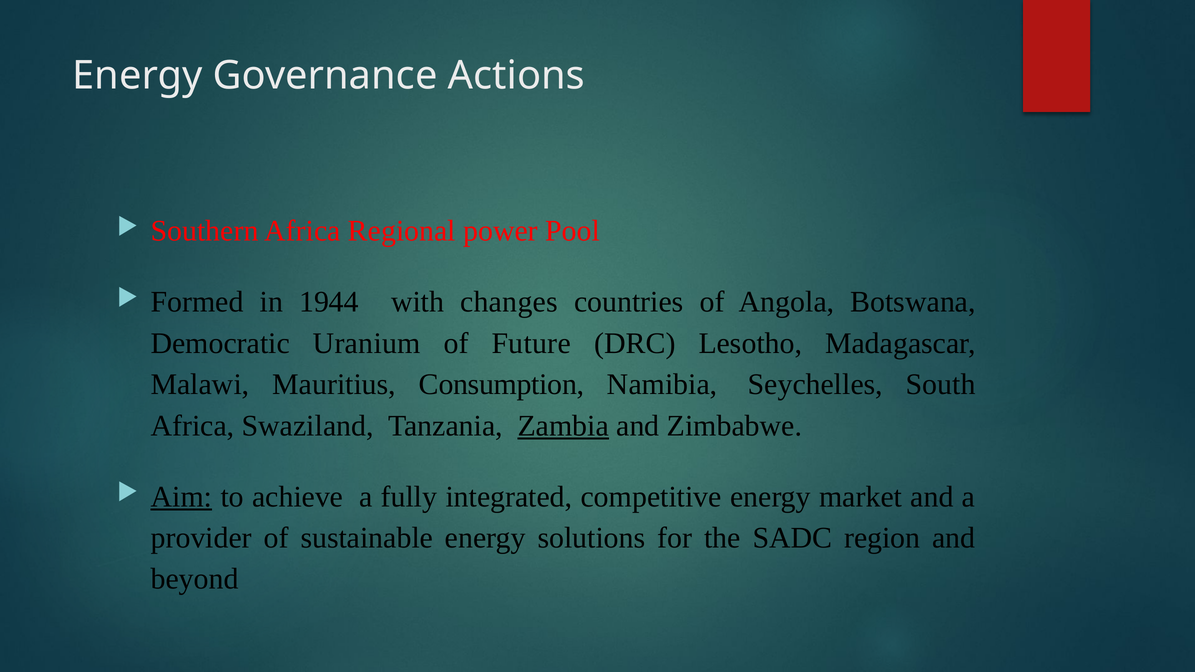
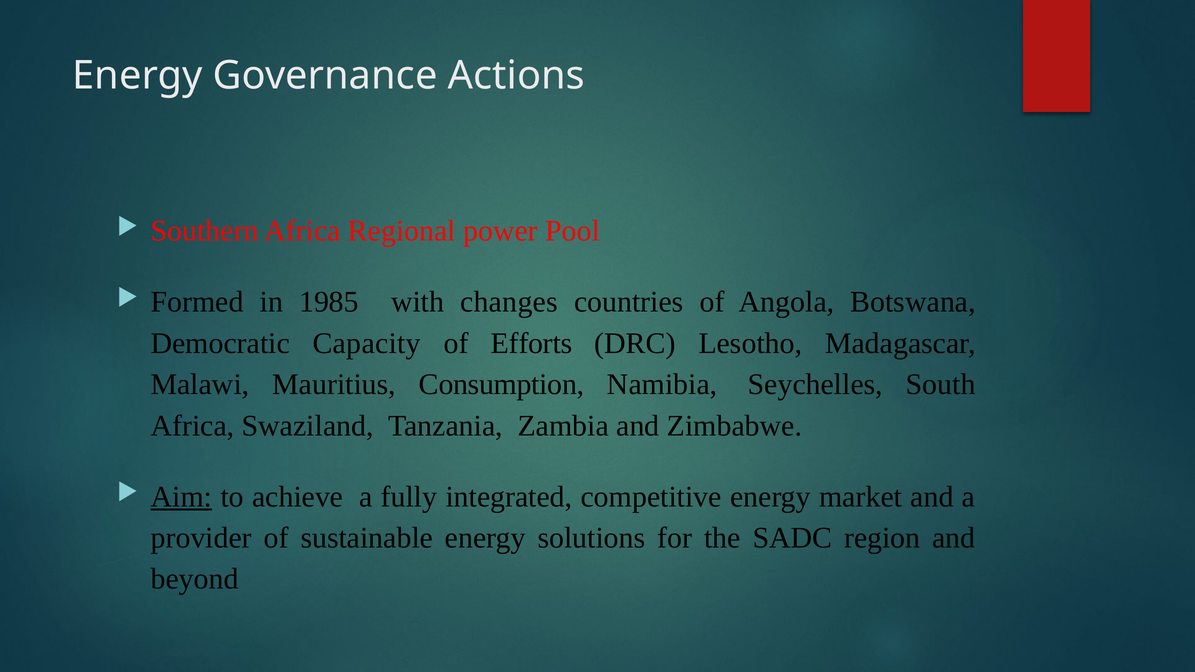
1944: 1944 -> 1985
Uranium: Uranium -> Capacity
Future: Future -> Efforts
Zambia underline: present -> none
